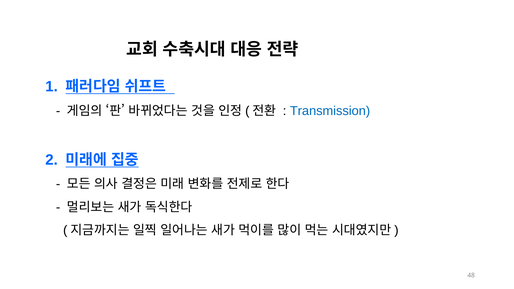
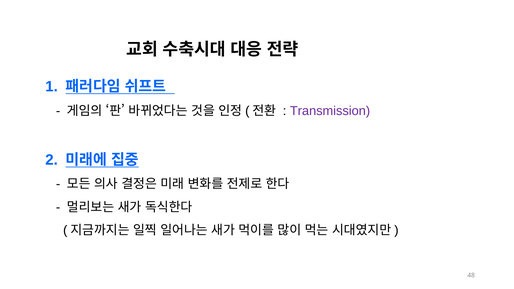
Transmission colour: blue -> purple
